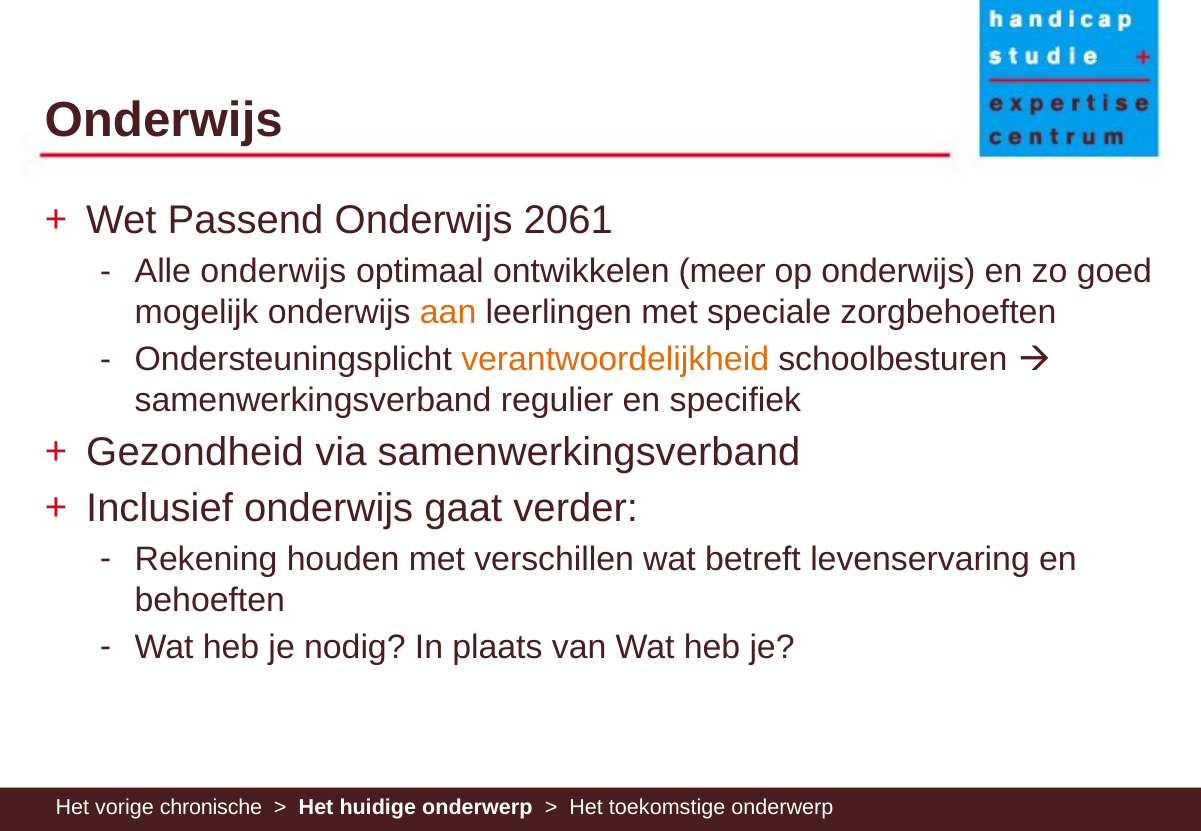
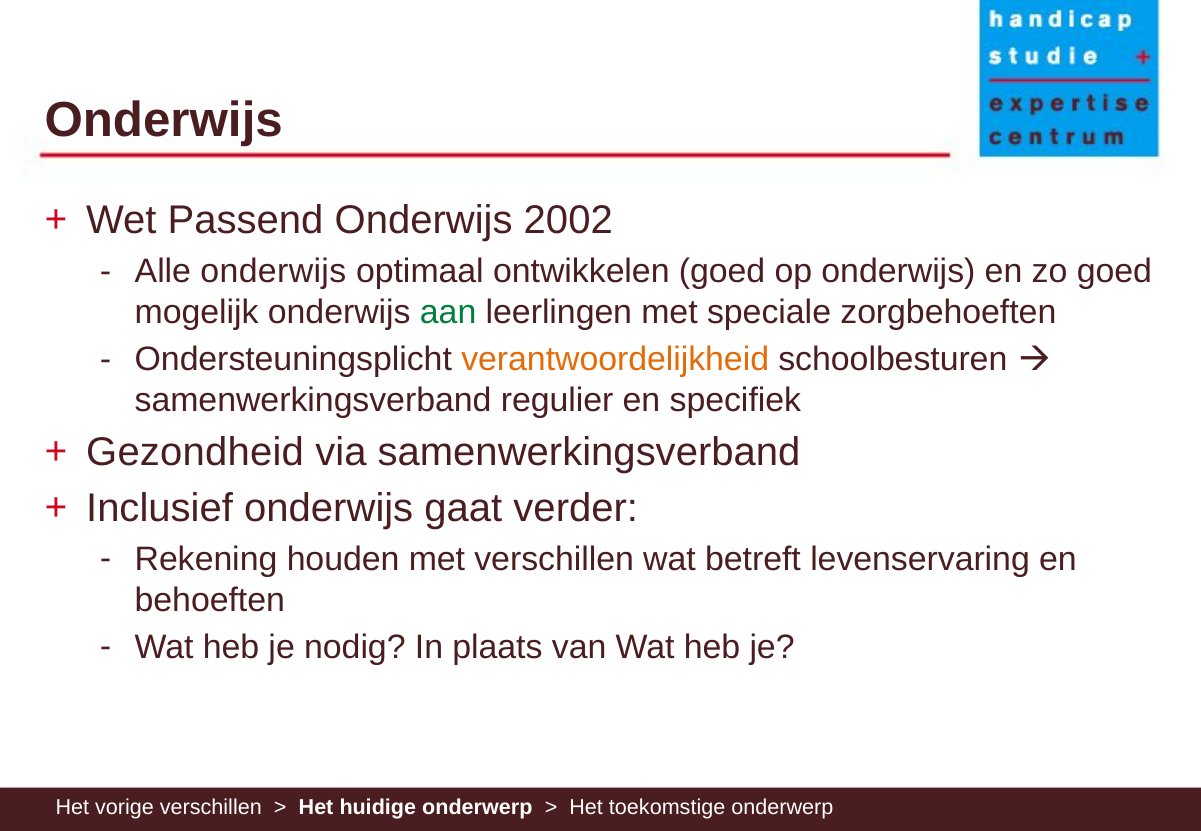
2061: 2061 -> 2002
ontwikkelen meer: meer -> goed
aan colour: orange -> green
vorige chronische: chronische -> verschillen
